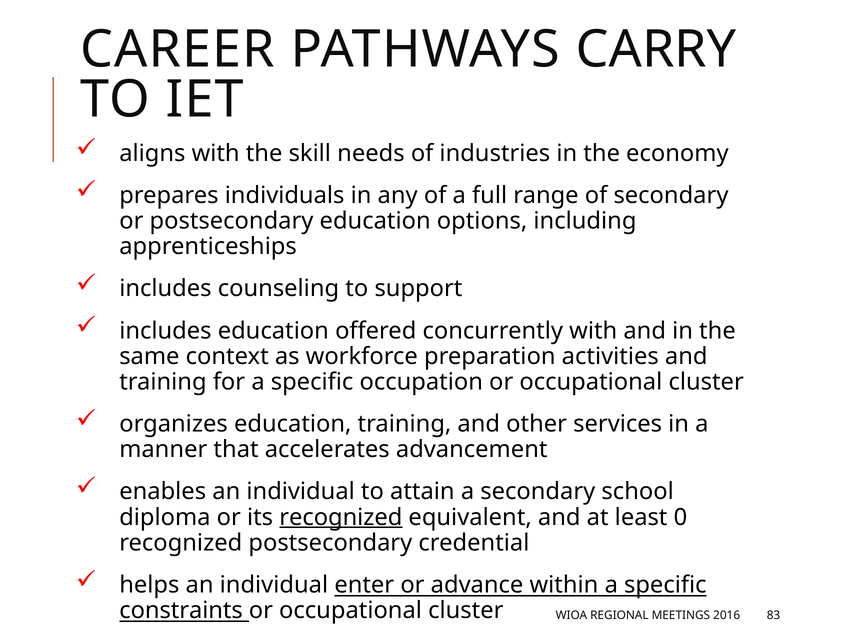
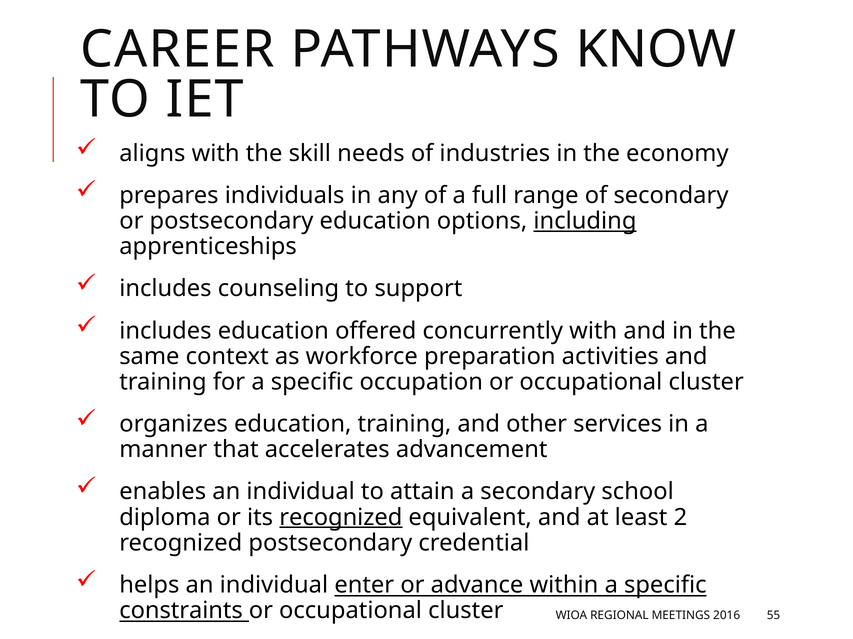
CARRY: CARRY -> KNOW
including underline: none -> present
0: 0 -> 2
83: 83 -> 55
